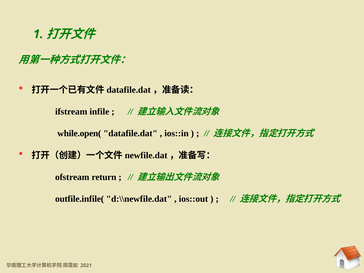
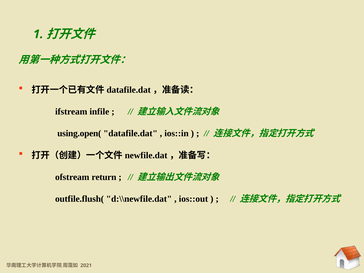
while.open(: while.open( -> using.open(
outfile.infile(: outfile.infile( -> outfile.flush(
